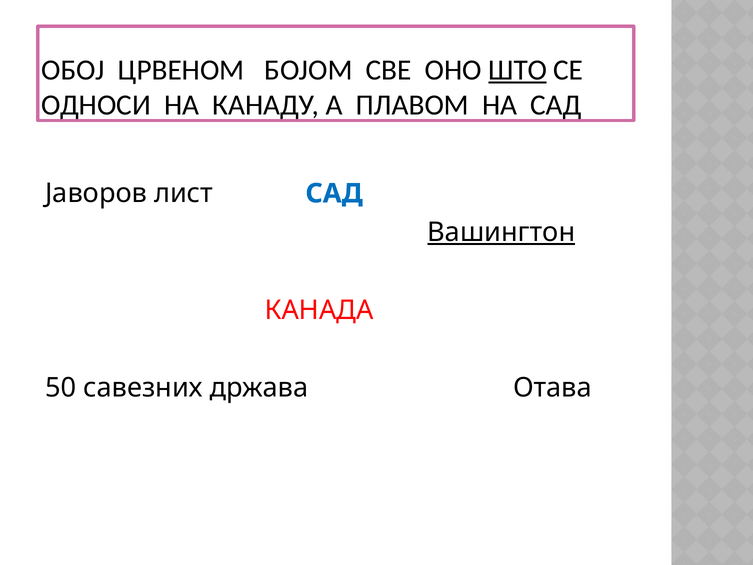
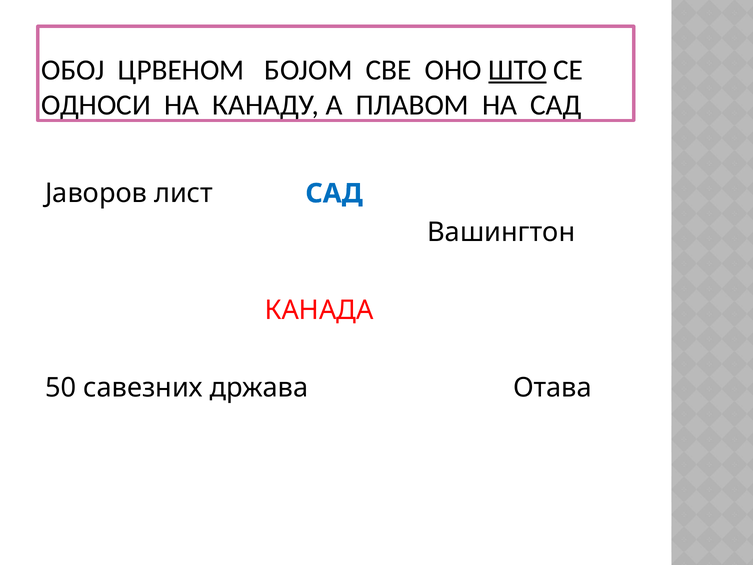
Вашингтон underline: present -> none
